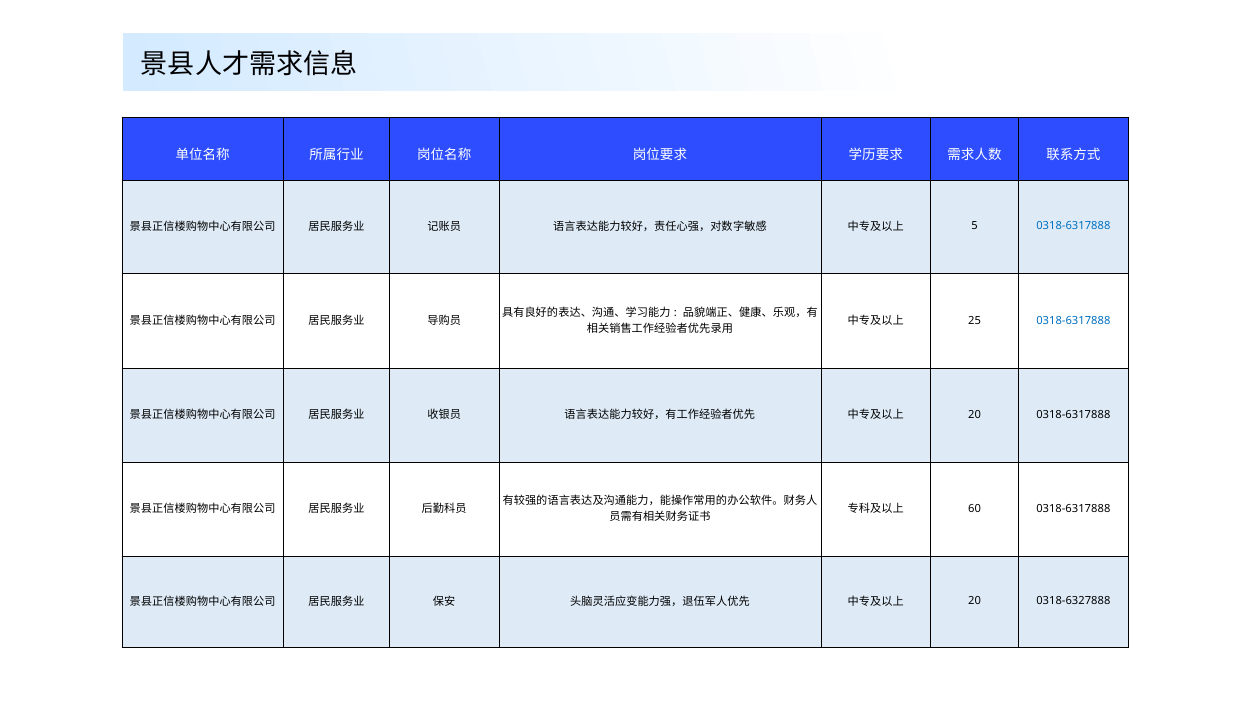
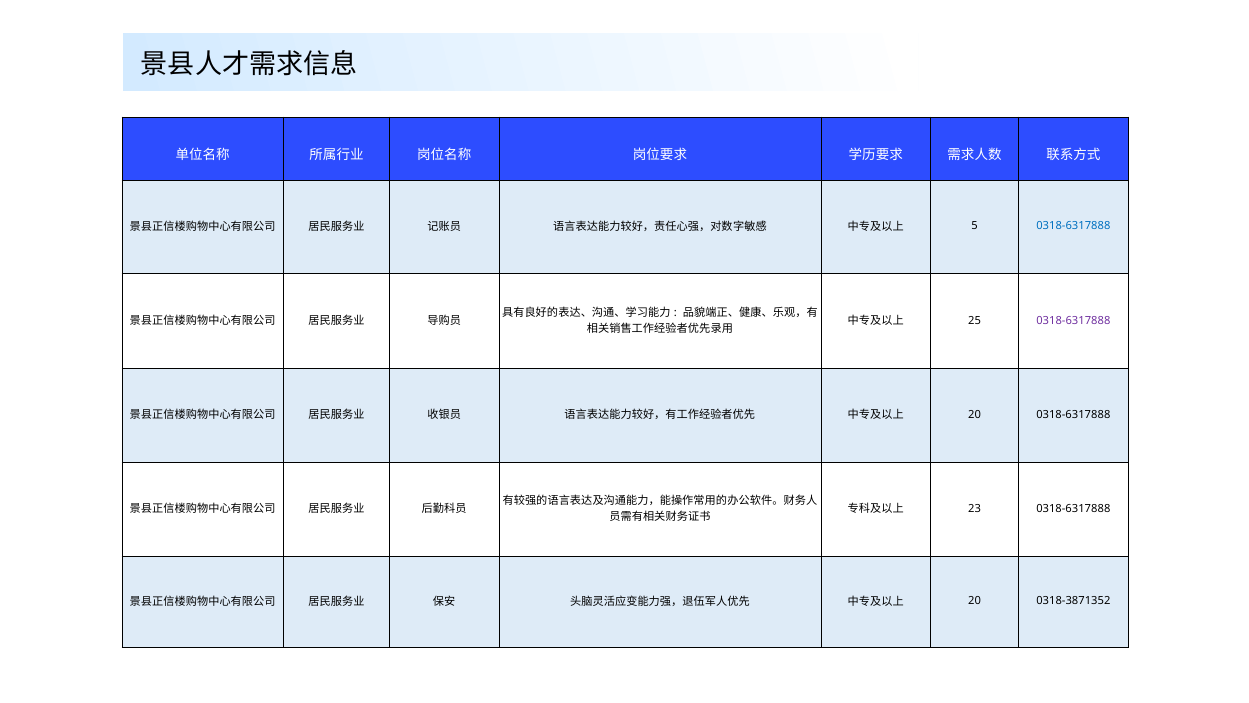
0318-6317888 at (1073, 320) colour: blue -> purple
60: 60 -> 23
0318-6327888: 0318-6327888 -> 0318-3871352
